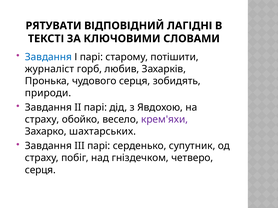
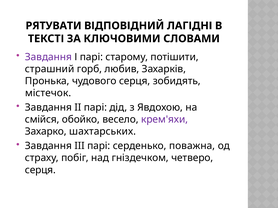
Завдання at (48, 57) colour: blue -> purple
журналіст: журналіст -> страшний
природи: природи -> містечок
страху at (42, 120): страху -> смійся
супутник: супутник -> поважна
